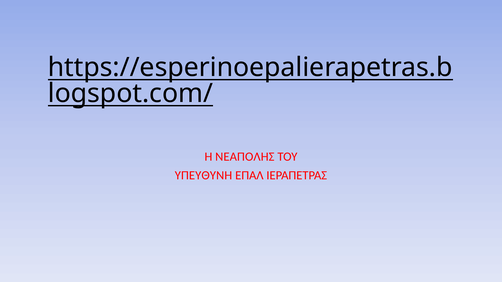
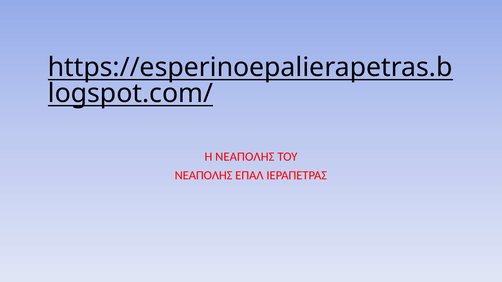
ΥΠΕΥΘΥΝΗ at (203, 176): ΥΠΕΥΘΥΝΗ -> ΝΕΑΠΟΛΗΣ
